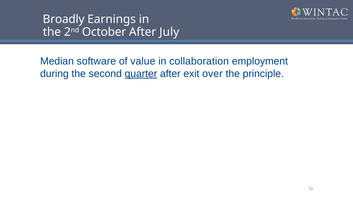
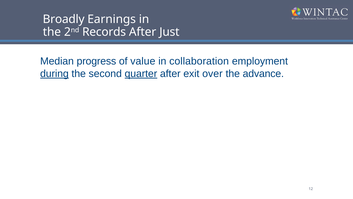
October: October -> Records
July: July -> Just
software: software -> progress
during underline: none -> present
principle: principle -> advance
